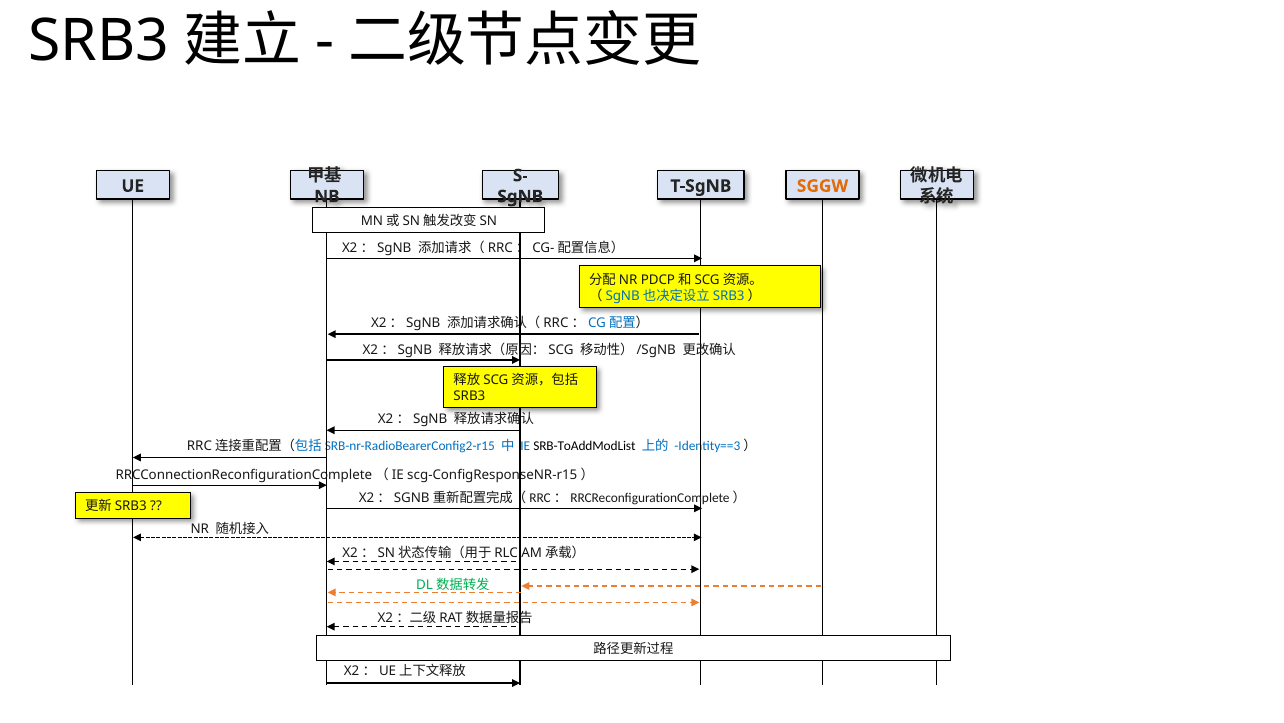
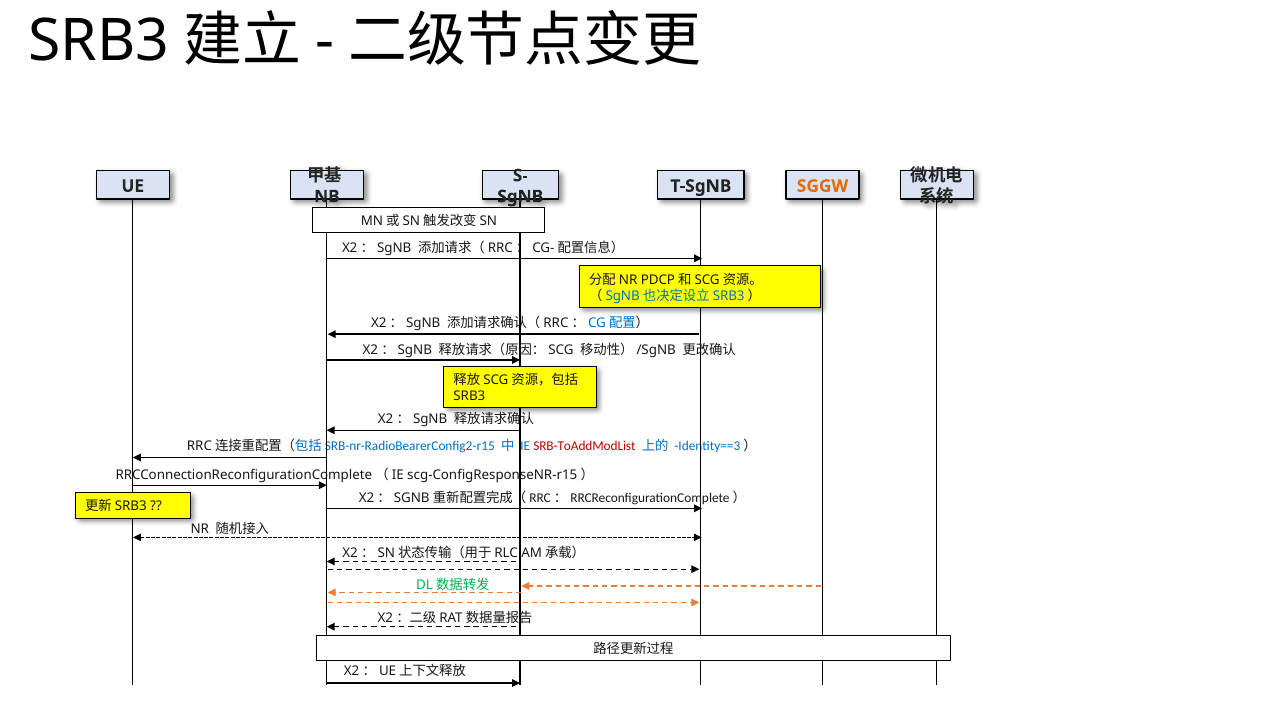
SRB-ToAddModList colour: black -> red
